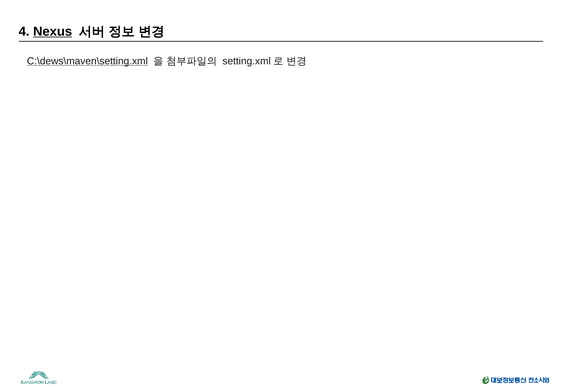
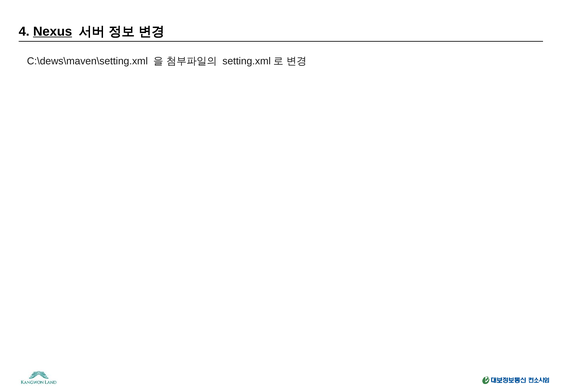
C:\dews\maven\setting.xml underline: present -> none
